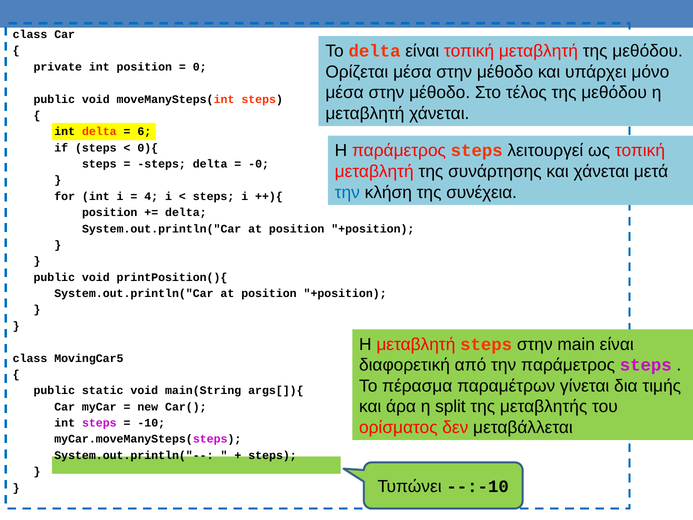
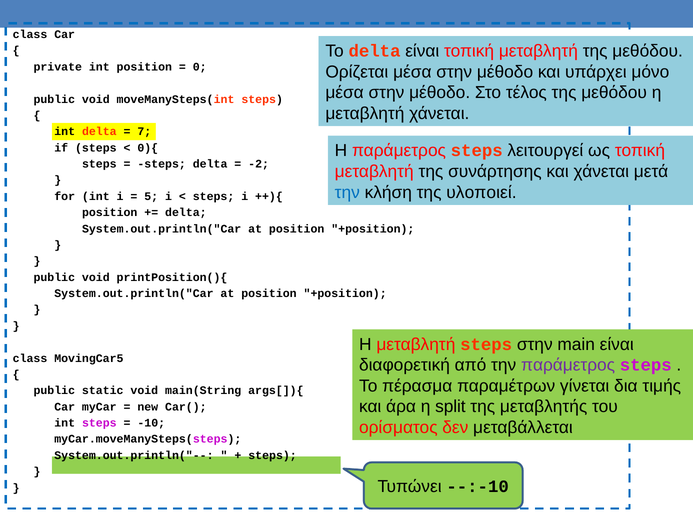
6: 6 -> 7
-0: -0 -> -2
συνέχεια: συνέχεια -> υλοποιεί
4: 4 -> 5
παράμετρος at (568, 365) colour: black -> purple
